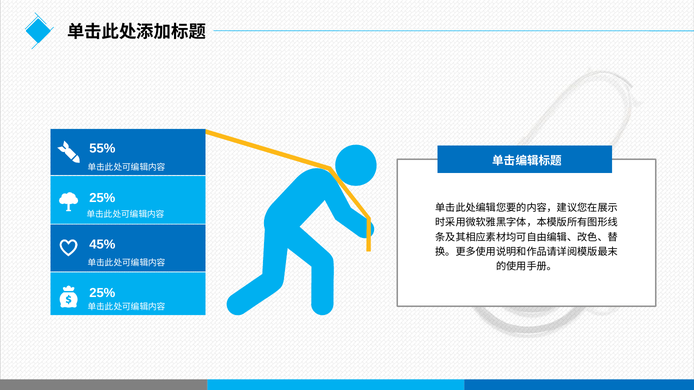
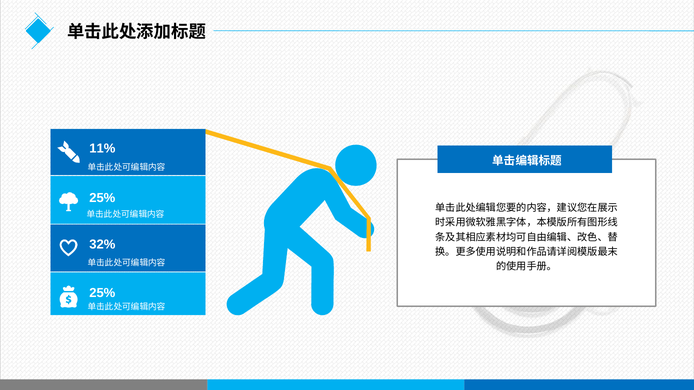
55%: 55% -> 11%
45%: 45% -> 32%
